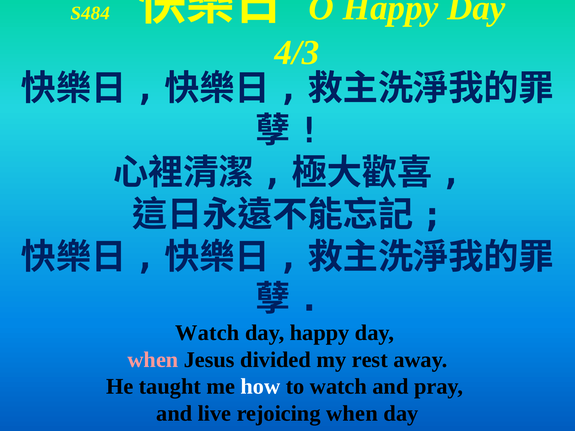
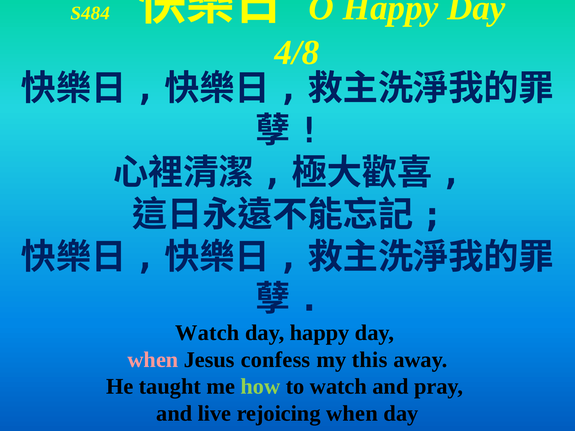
4/3: 4/3 -> 4/8
divided: divided -> confess
rest: rest -> this
how colour: white -> light green
